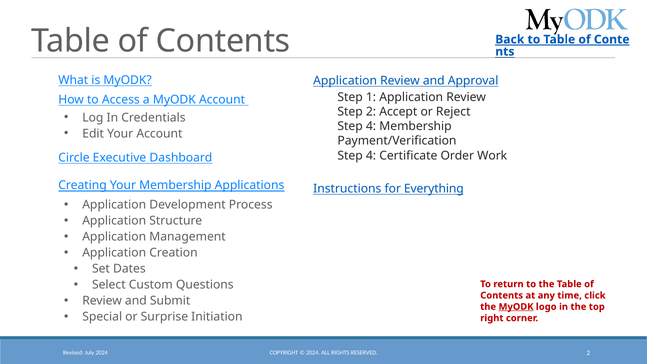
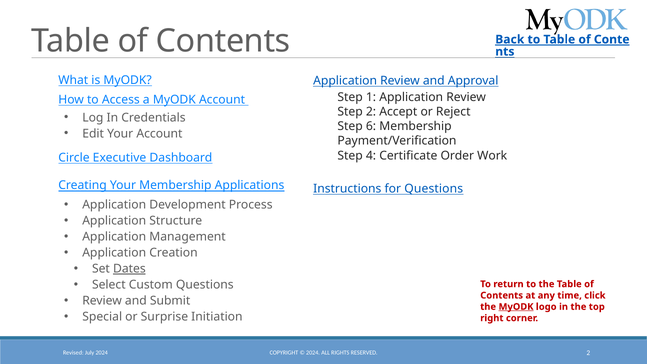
4 at (371, 126): 4 -> 6
for Everything: Everything -> Questions
Dates underline: none -> present
